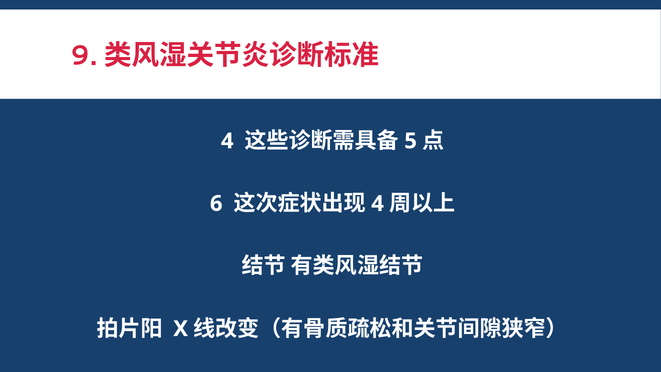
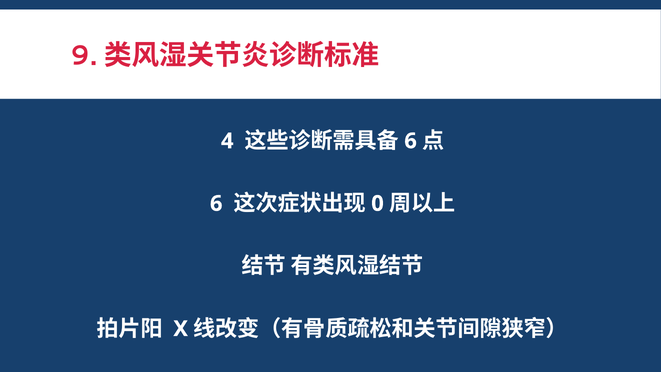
5 at (411, 141): 5 -> 6
4 at (378, 203): 4 -> 0
